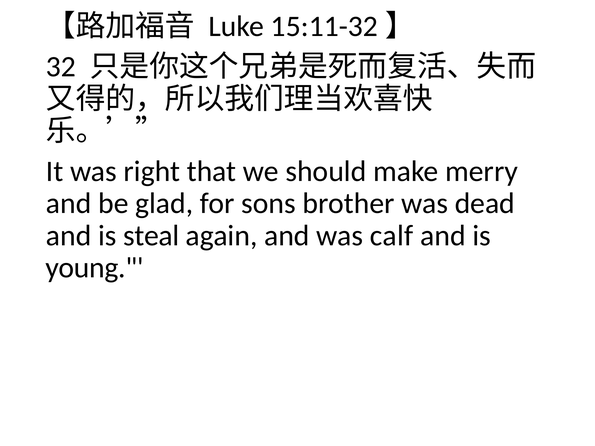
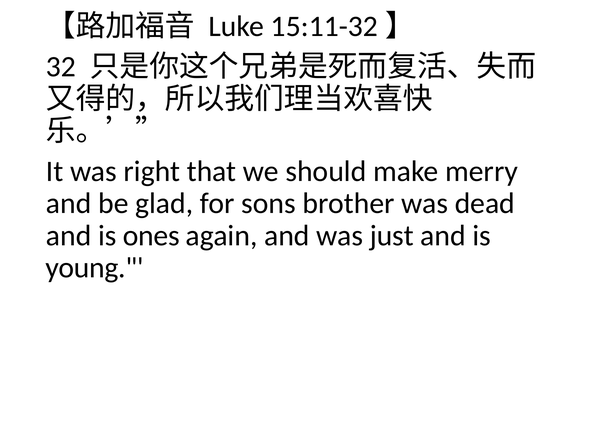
steal: steal -> ones
calf: calf -> just
